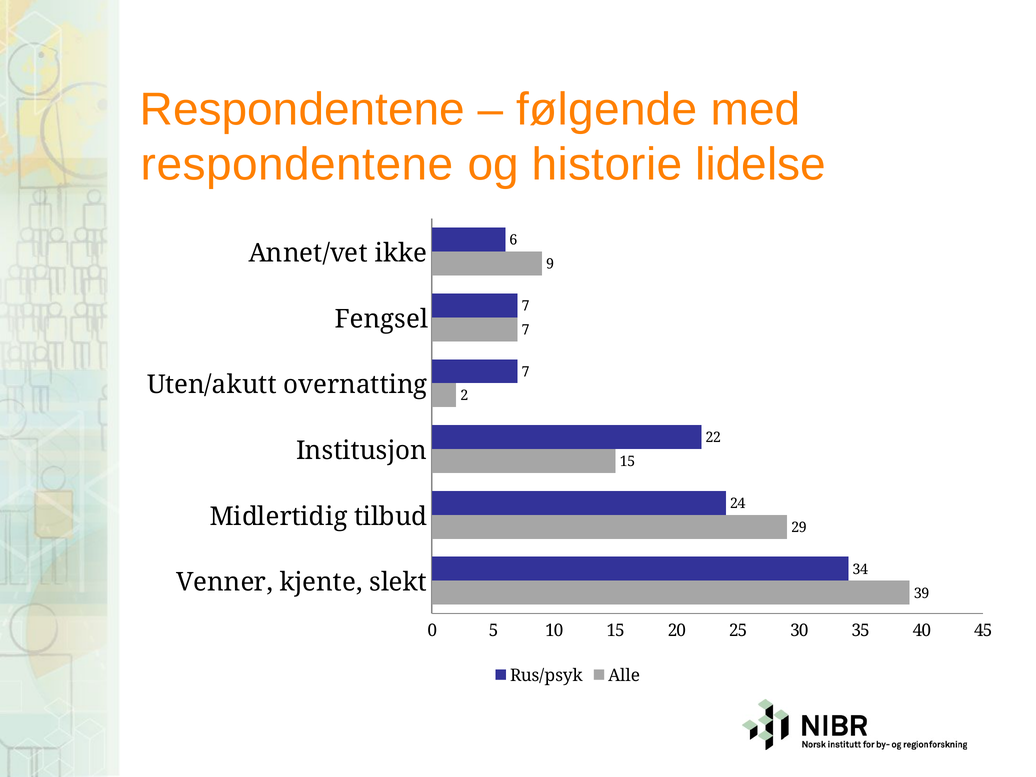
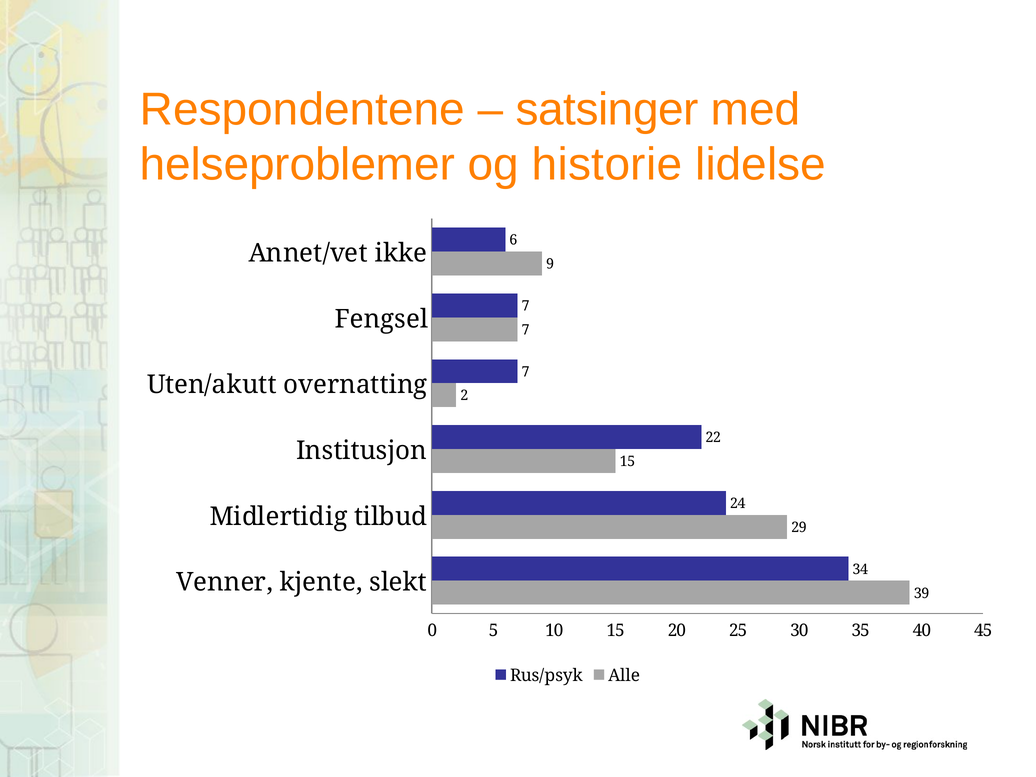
følgende: følgende -> satsinger
respondentene at (297, 165): respondentene -> helseproblemer
